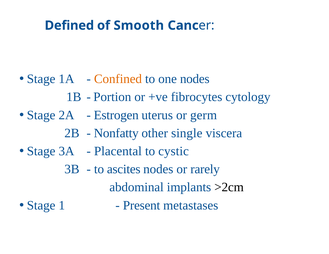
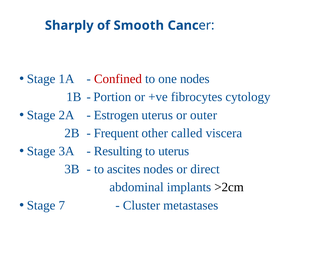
Defined: Defined -> Sharply
Confined colour: orange -> red
germ: germ -> outer
Nonfatty: Nonfatty -> Frequent
single: single -> called
Placental: Placental -> Resulting
to cystic: cystic -> uterus
rarely: rarely -> direct
1: 1 -> 7
Present: Present -> Cluster
